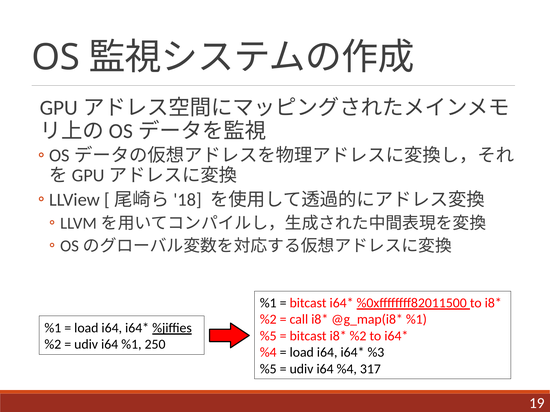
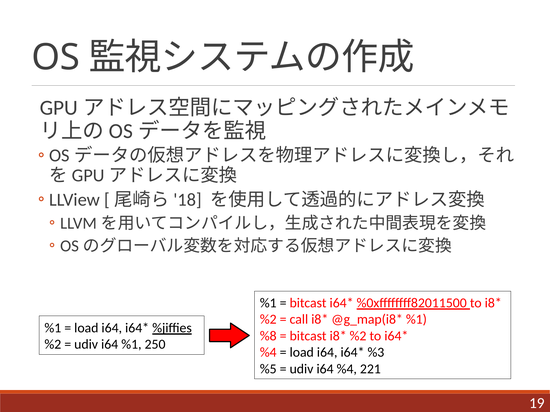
%5 at (268, 336): %5 -> %8
317: 317 -> 221
